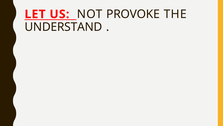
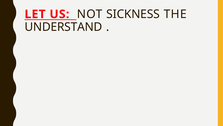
PROVOKE: PROVOKE -> SICKNESS
